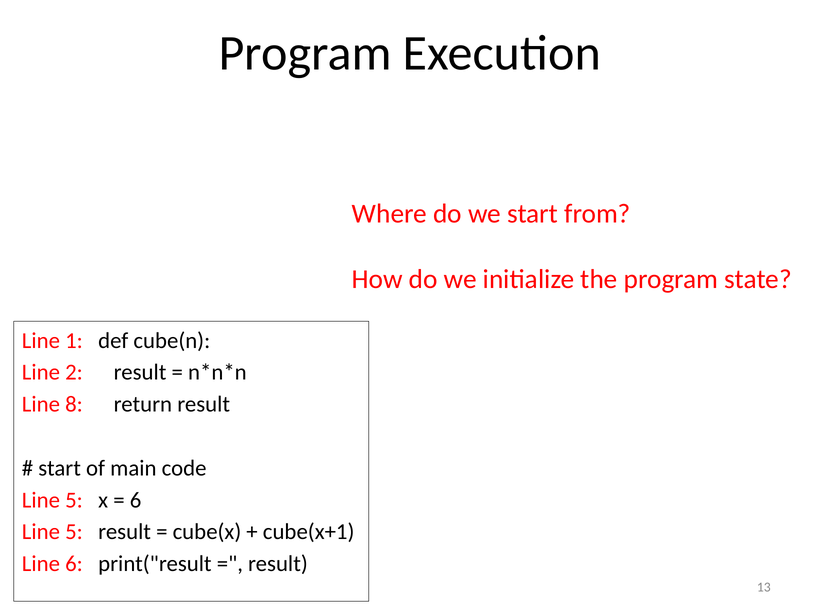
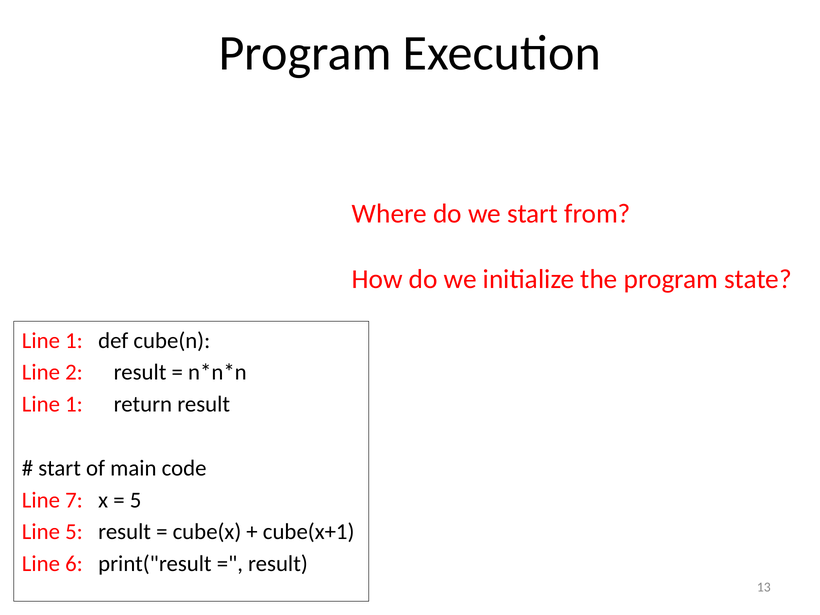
8 at (74, 404): 8 -> 1
5 at (74, 500): 5 -> 7
6 at (136, 500): 6 -> 5
